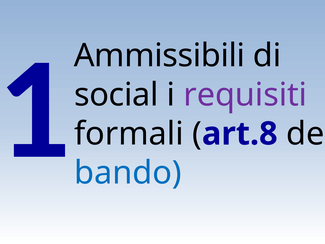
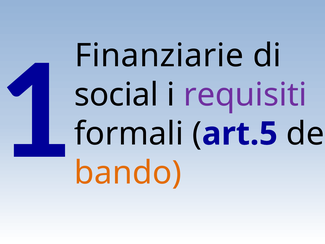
Ammissibili: Ammissibili -> Finanziarie
art.8: art.8 -> art.5
bando colour: blue -> orange
